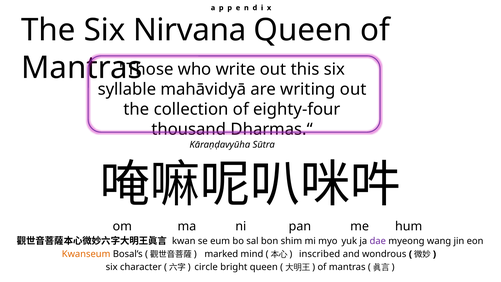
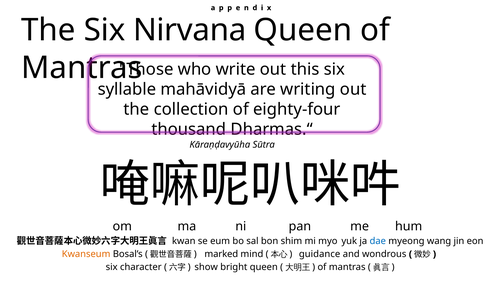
dae colour: purple -> blue
inscribed: inscribed -> guidance
circle: circle -> show
